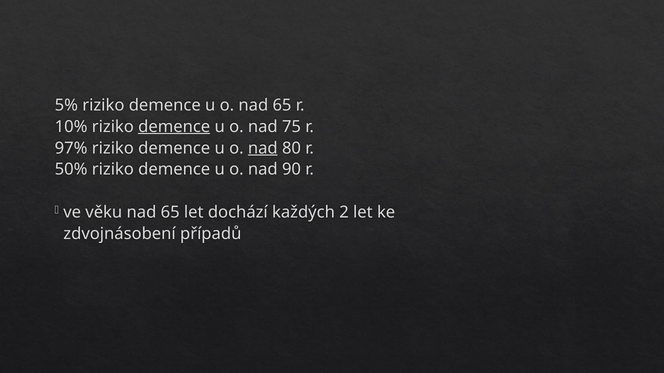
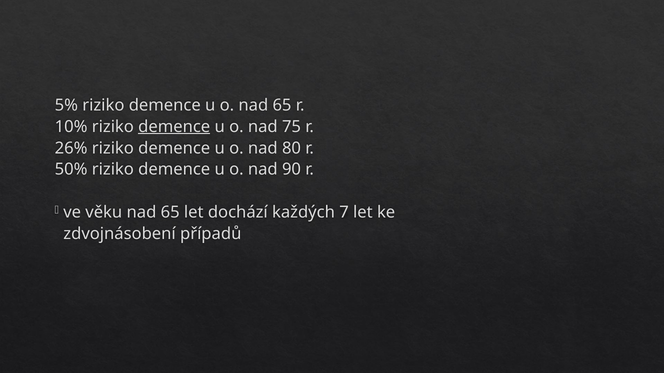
97%: 97% -> 26%
nad at (263, 148) underline: present -> none
2: 2 -> 7
